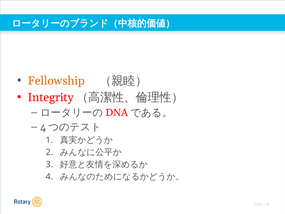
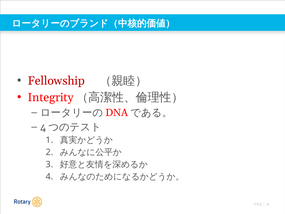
Fellowship colour: orange -> red
